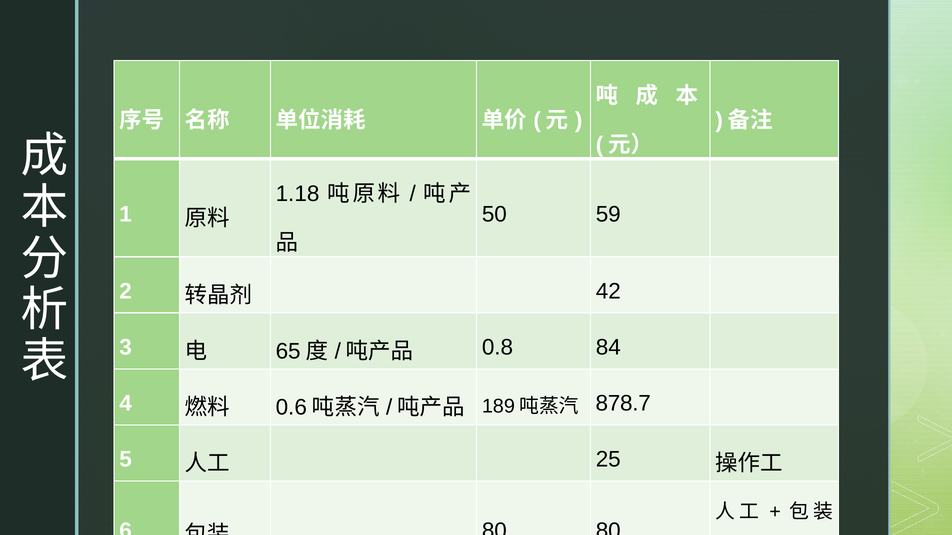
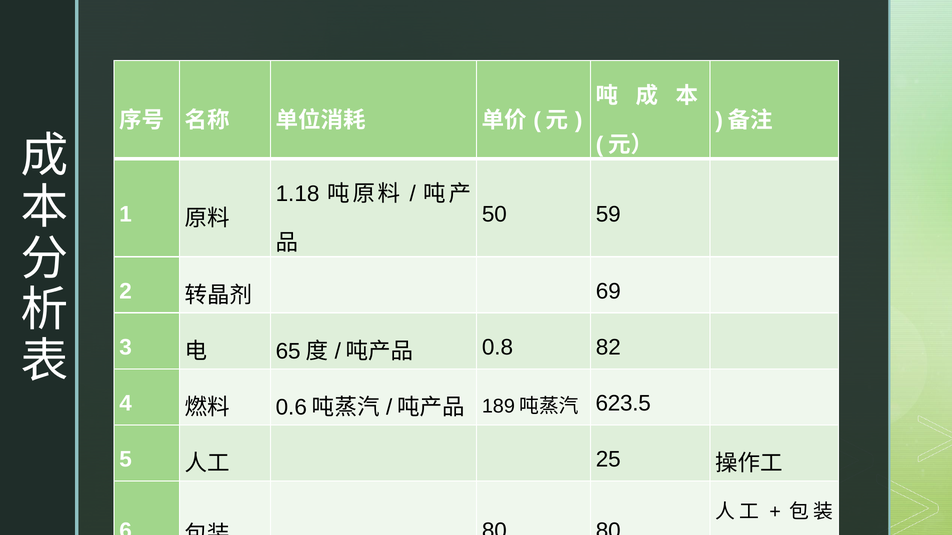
42: 42 -> 69
84: 84 -> 82
878.7: 878.7 -> 623.5
